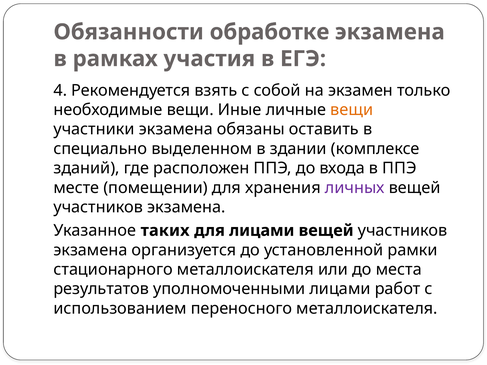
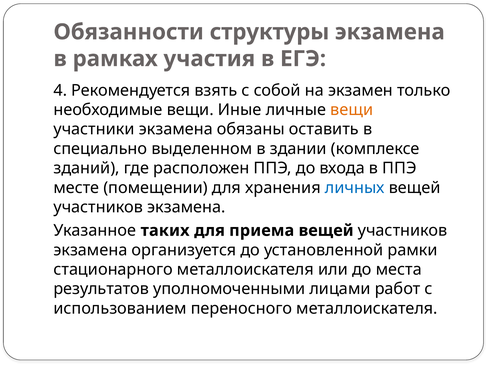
обработке: обработке -> структуры
личных colour: purple -> blue
для лицами: лицами -> приема
